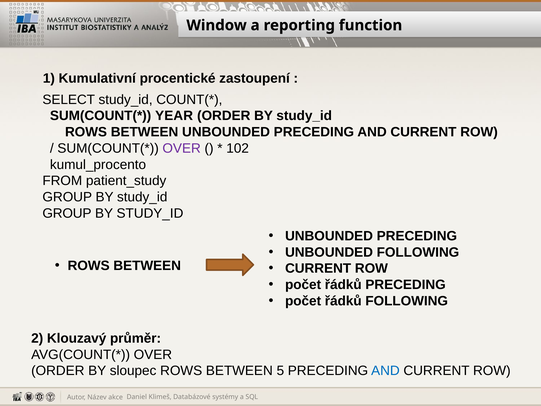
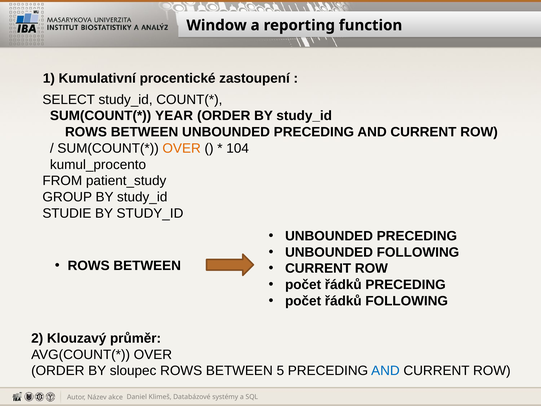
OVER at (182, 148) colour: purple -> orange
102: 102 -> 104
GROUP at (67, 213): GROUP -> STUDIE
